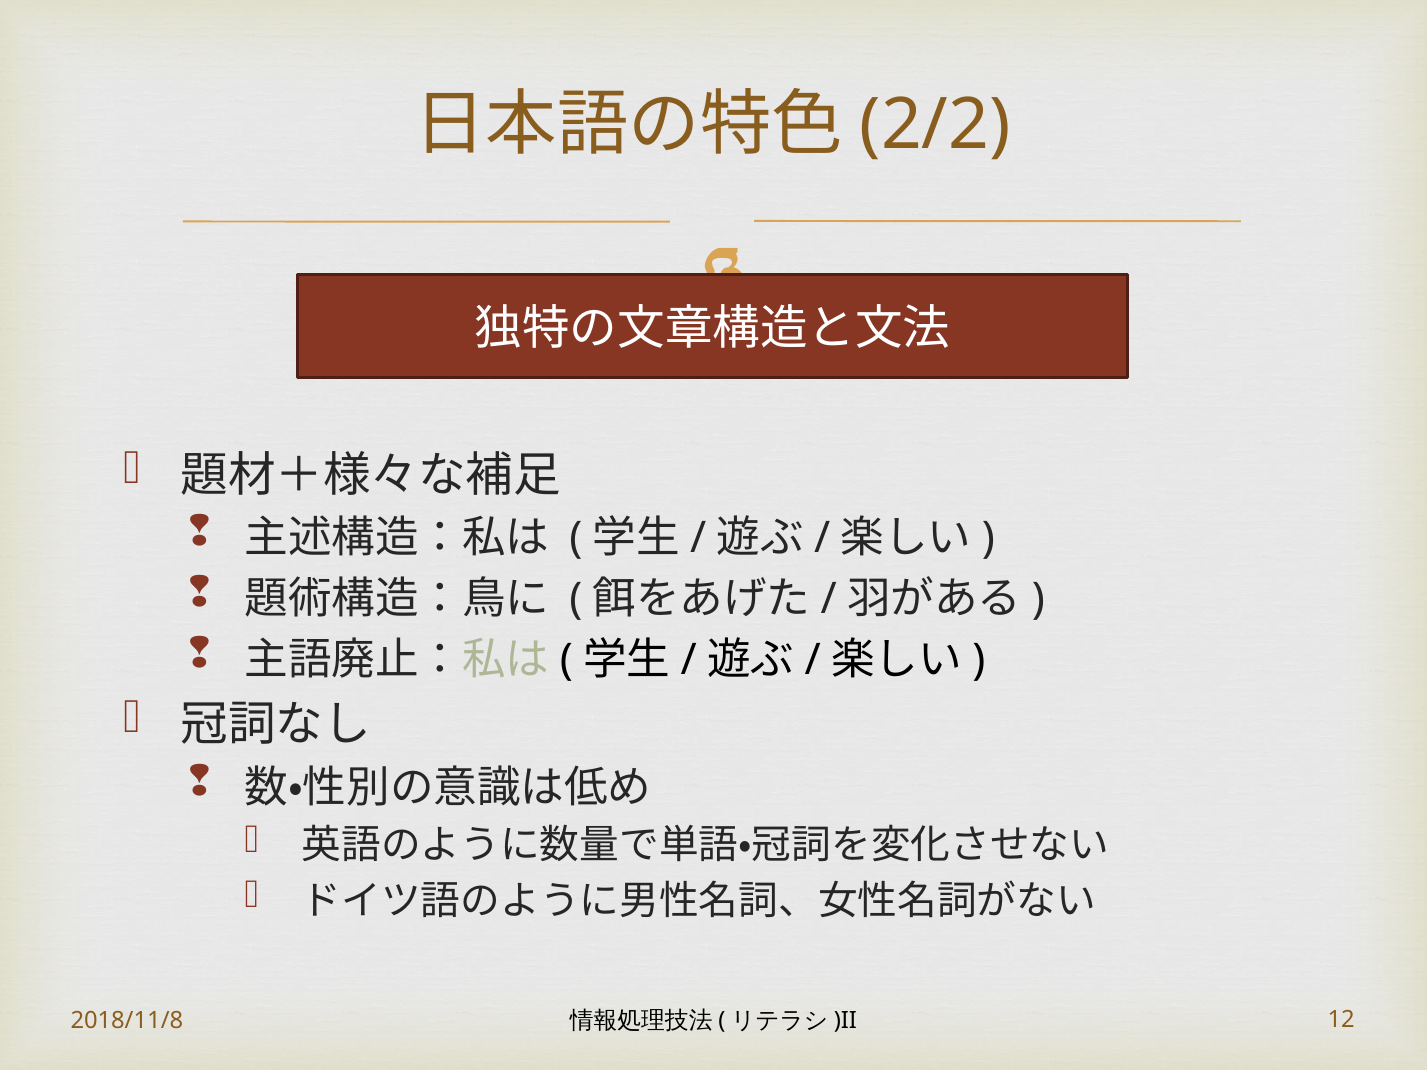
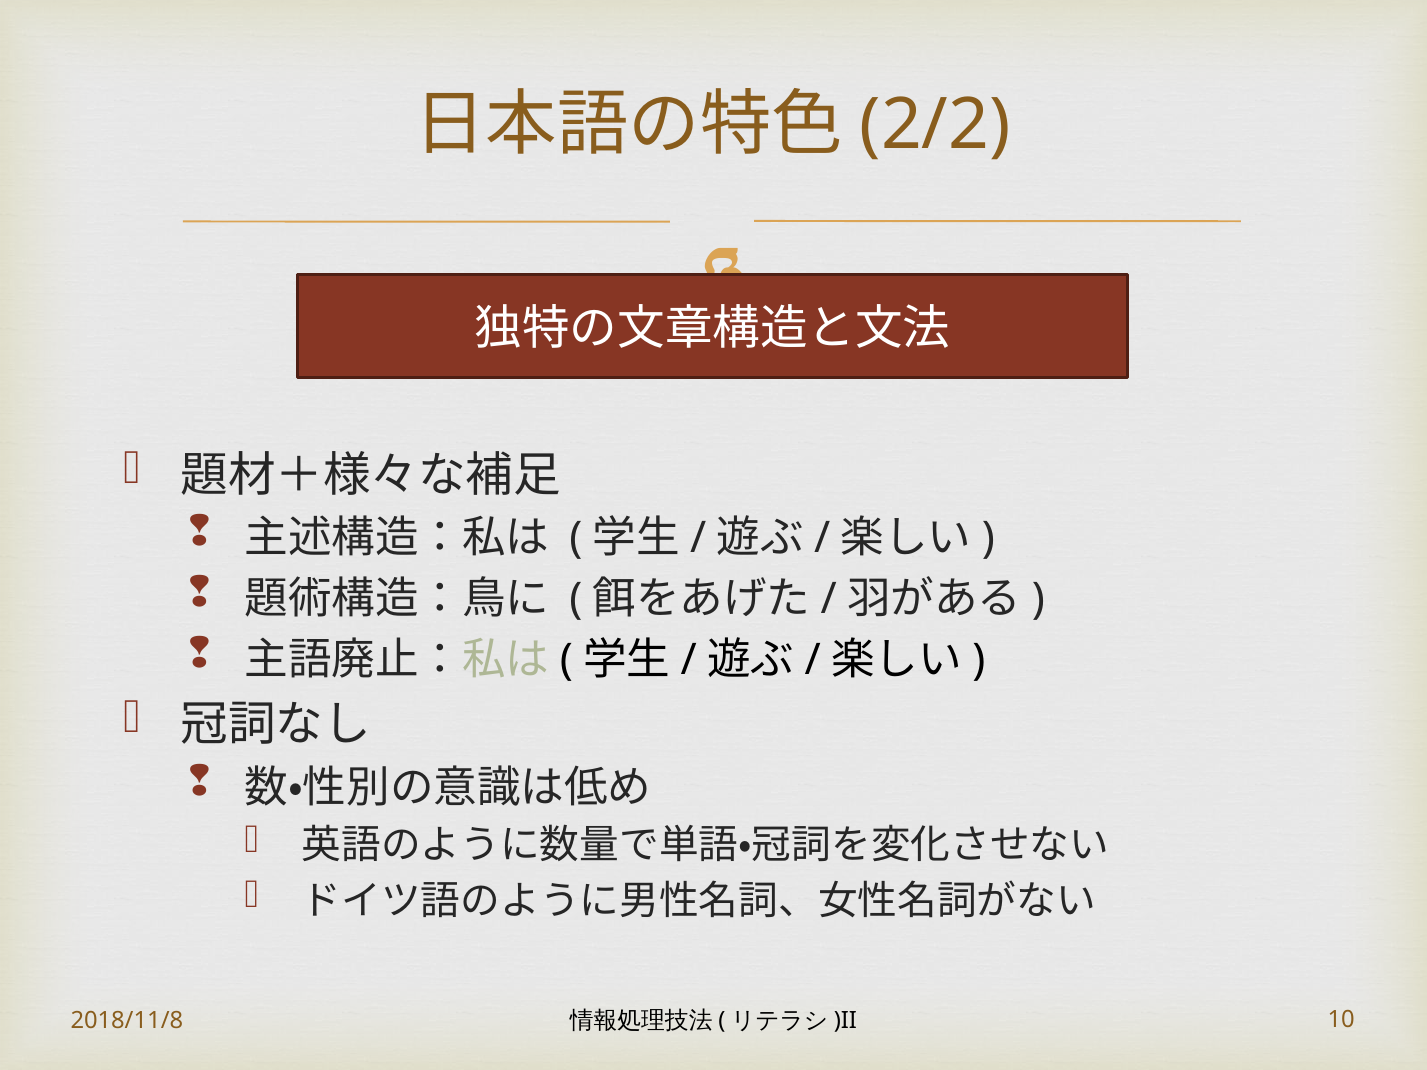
12: 12 -> 10
